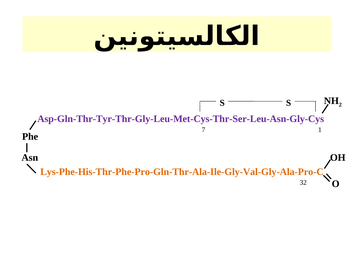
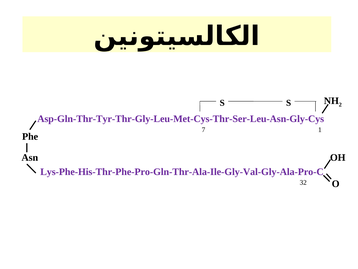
Lys-Phe-His-Thr-Phe-Pro-Gln-Thr-Ala-Ile-Gly-Val-Gly-Ala-Pro-C colour: orange -> purple
